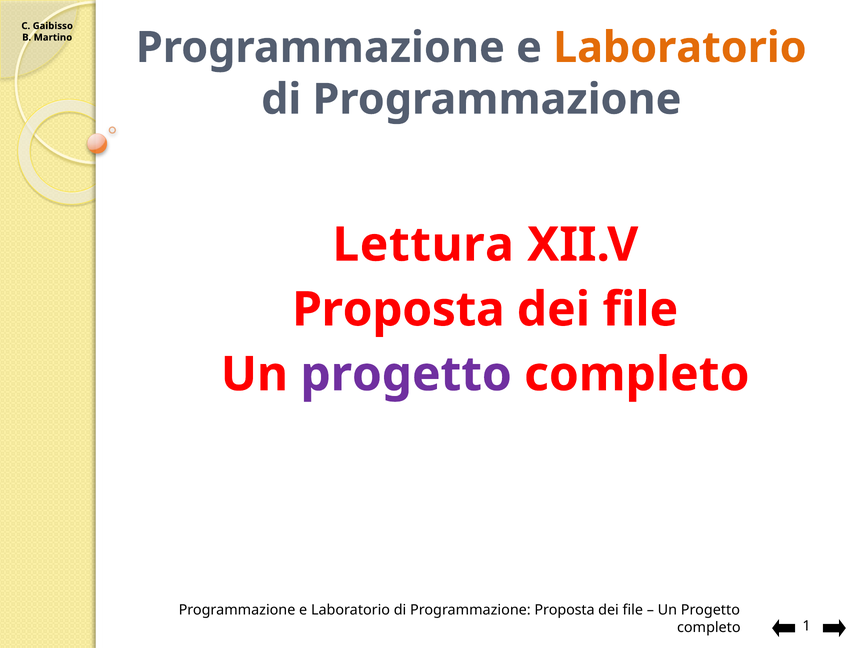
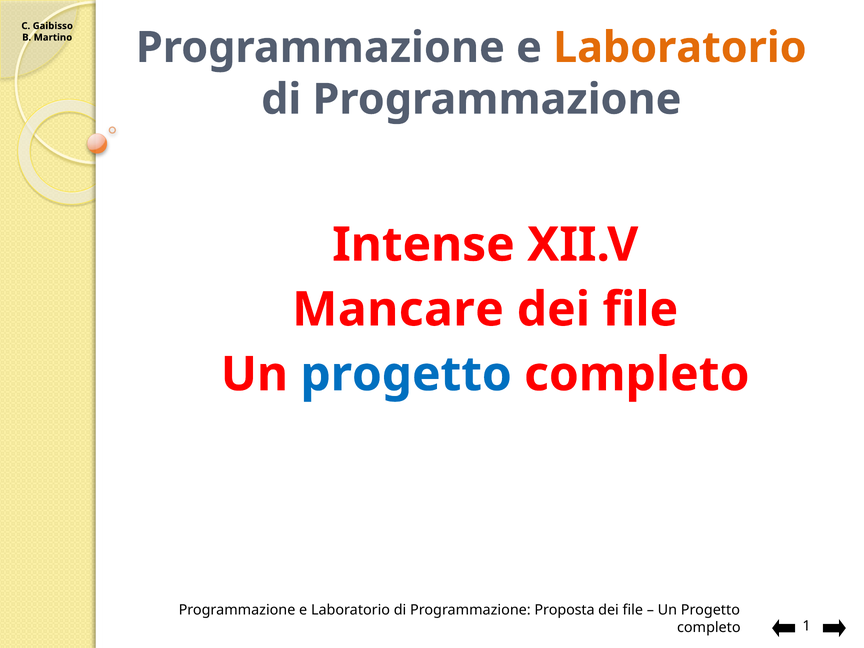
Lettura: Lettura -> Intense
Proposta at (398, 310): Proposta -> Mancare
progetto at (406, 374) colour: purple -> blue
